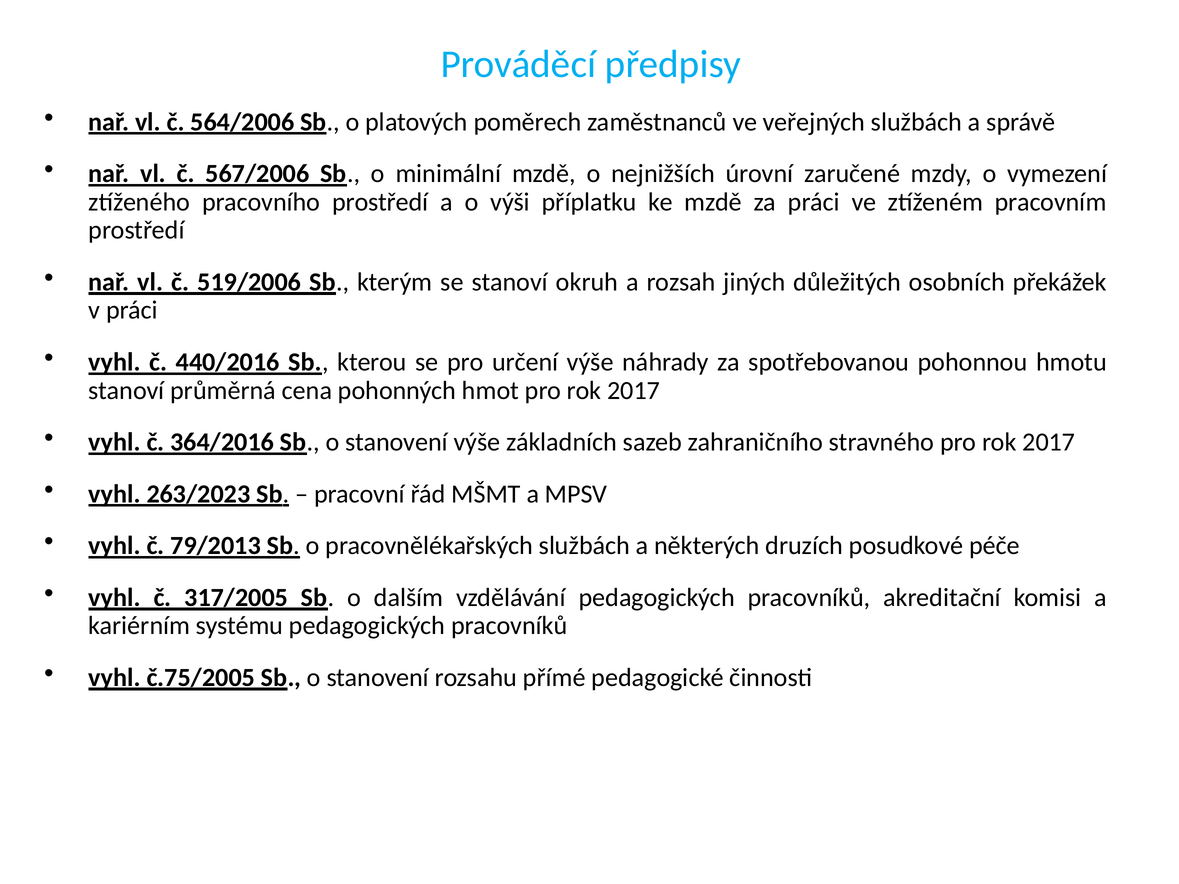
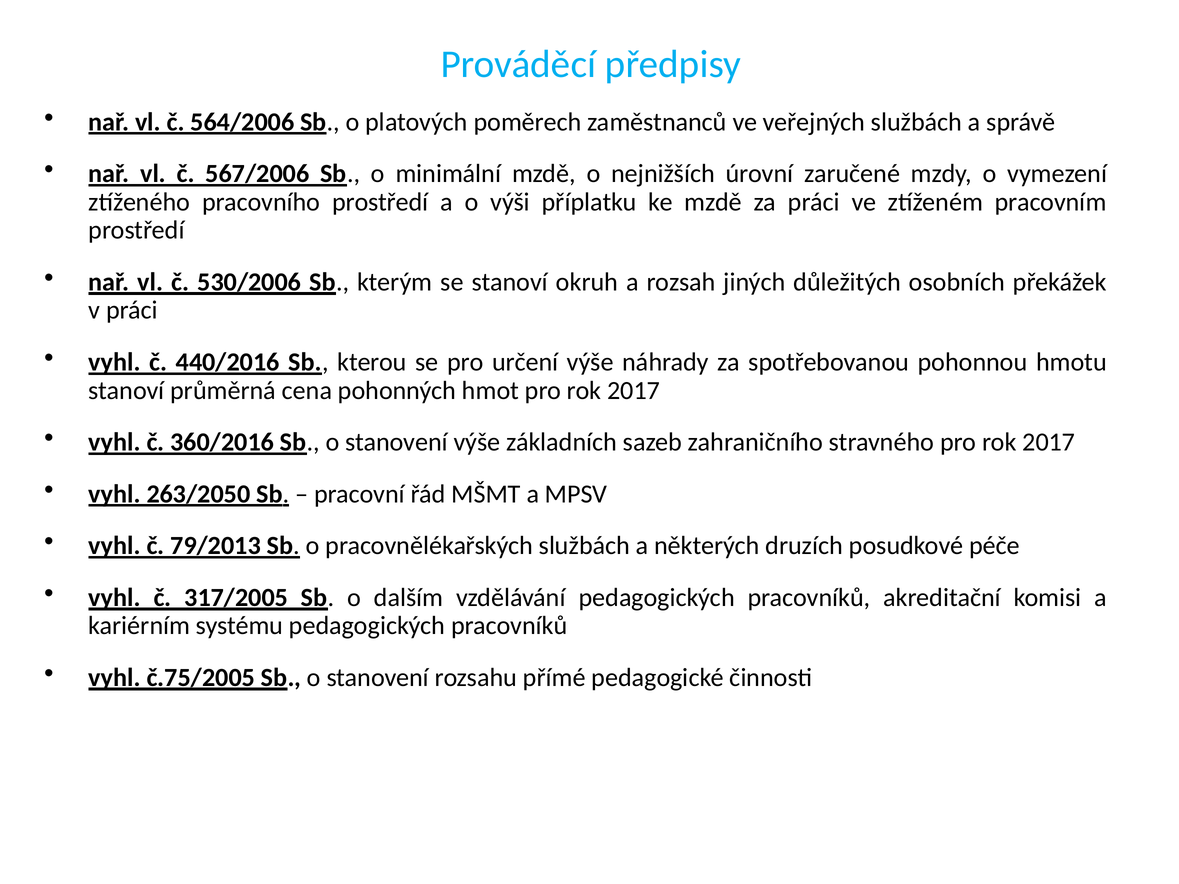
519/2006: 519/2006 -> 530/2006
364/2016: 364/2016 -> 360/2016
263/2023: 263/2023 -> 263/2050
